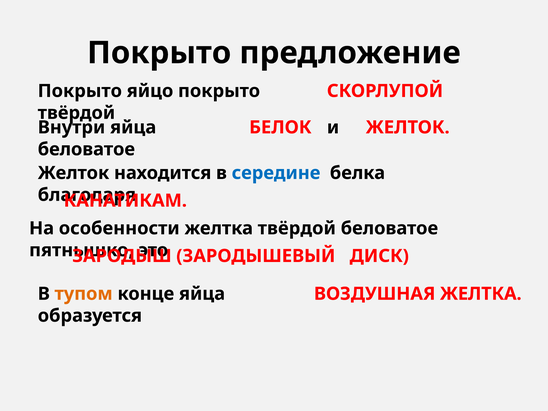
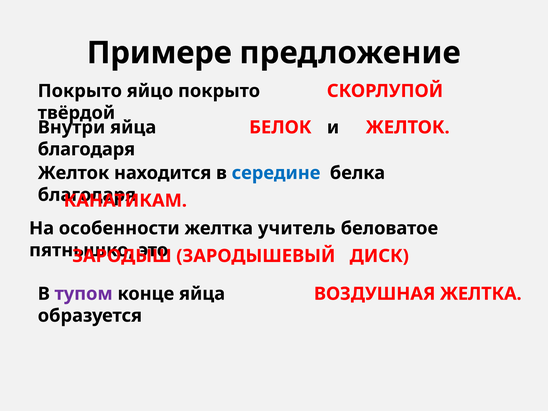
Покрыто at (159, 53): Покрыто -> Примере
беловатое at (86, 149): беловатое -> благодаря
желтка твёрдой: твёрдой -> учитель
тупом colour: orange -> purple
